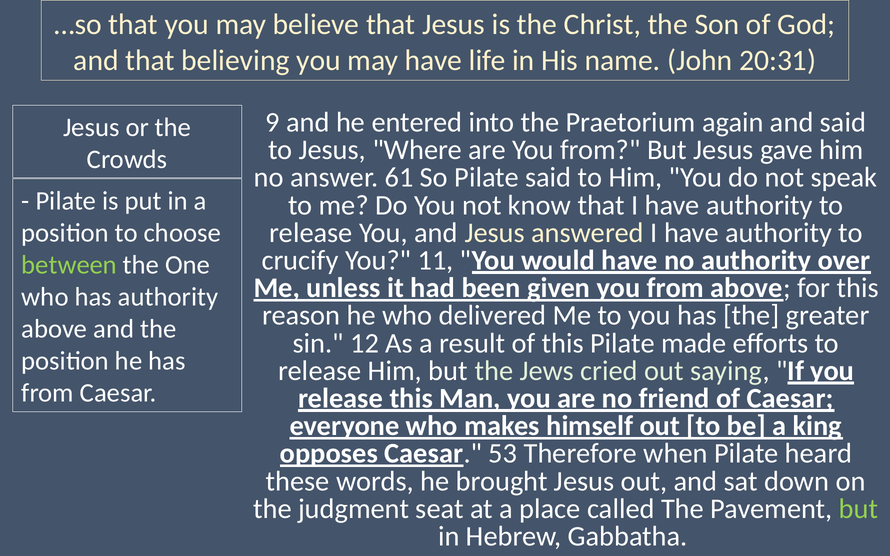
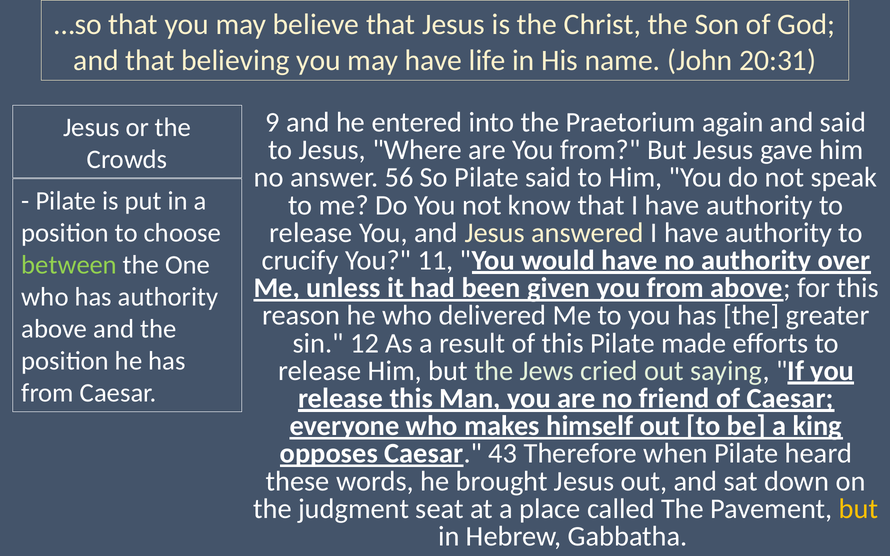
61: 61 -> 56
53: 53 -> 43
but at (859, 509) colour: light green -> yellow
